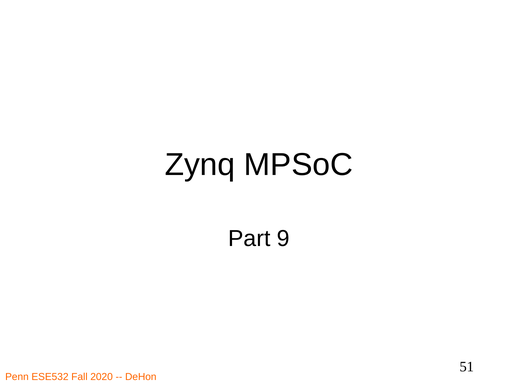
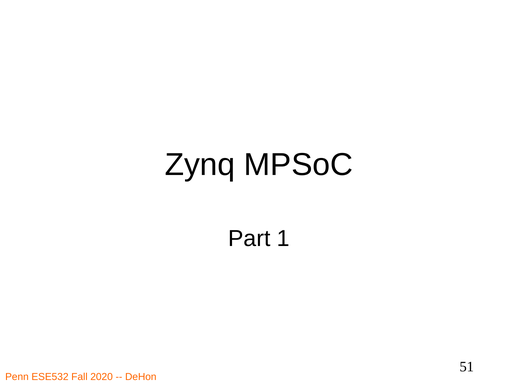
9: 9 -> 1
